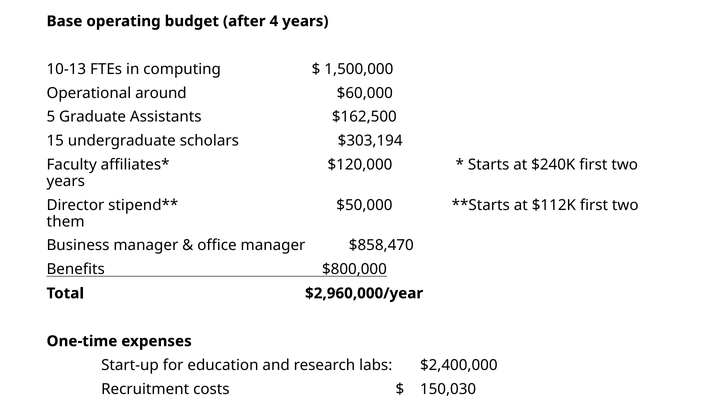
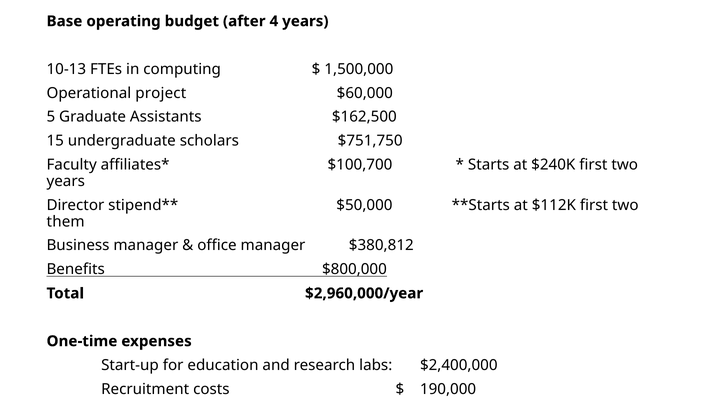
around: around -> project
$303,194: $303,194 -> $751,750
$120,000: $120,000 -> $100,700
$858,470: $858,470 -> $380,812
150,030: 150,030 -> 190,000
